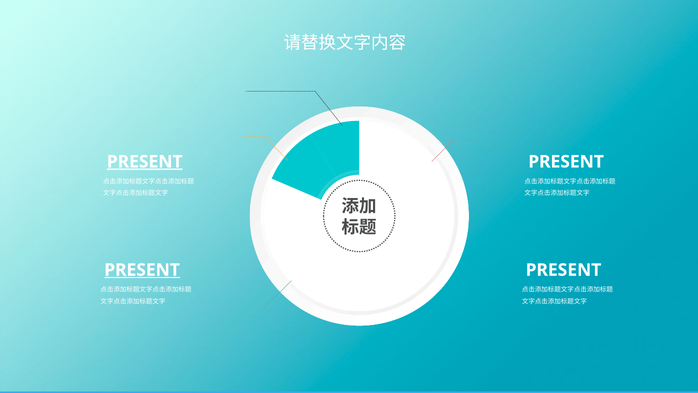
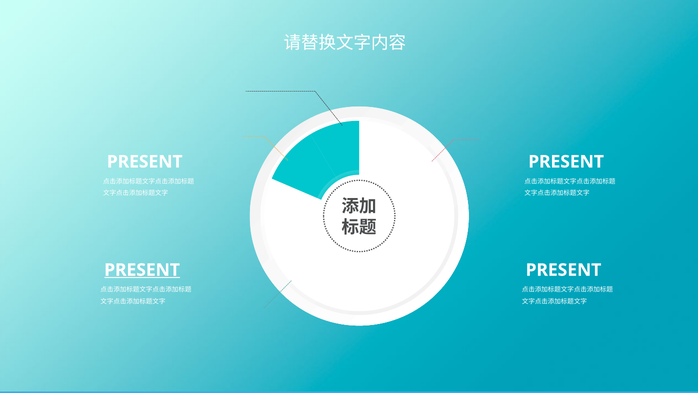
PRESENT at (145, 162) underline: present -> none
